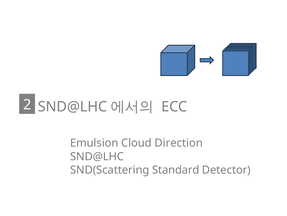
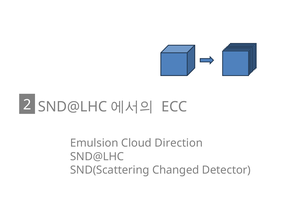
Standard: Standard -> Changed
